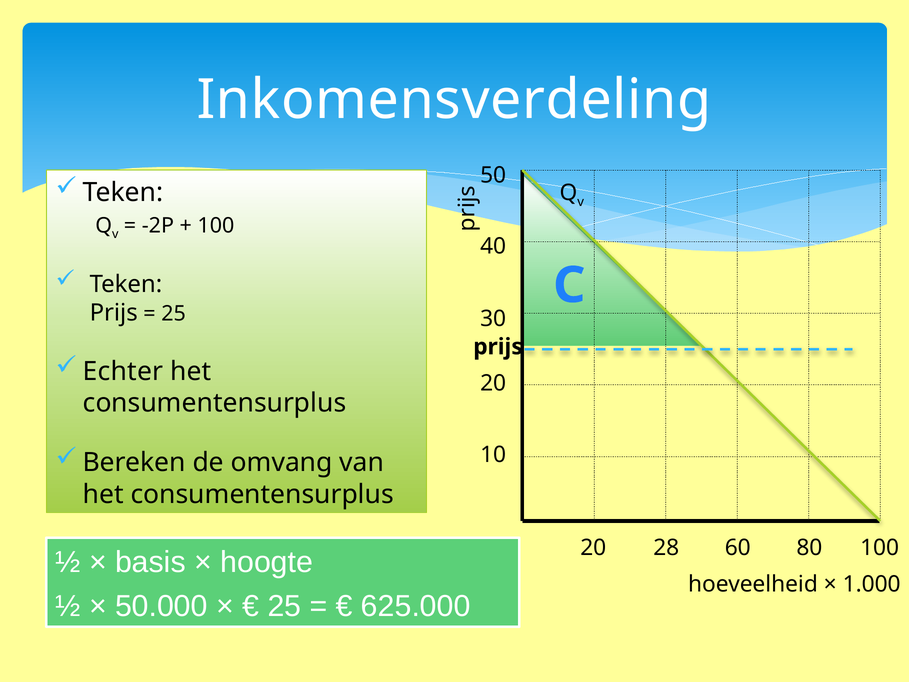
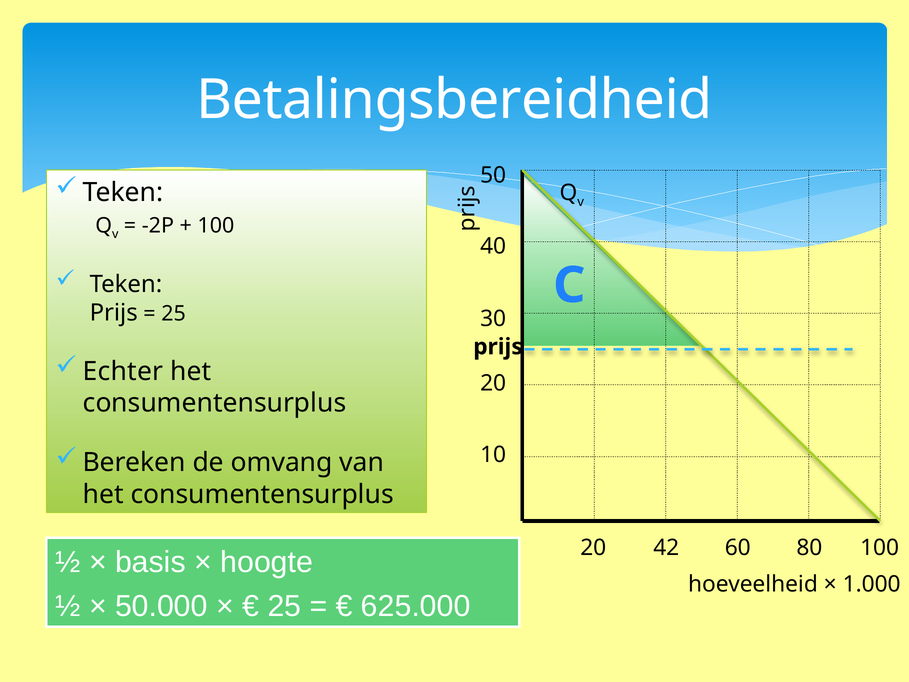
Inkomensverdeling: Inkomensverdeling -> Betalingsbereidheid
28: 28 -> 42
